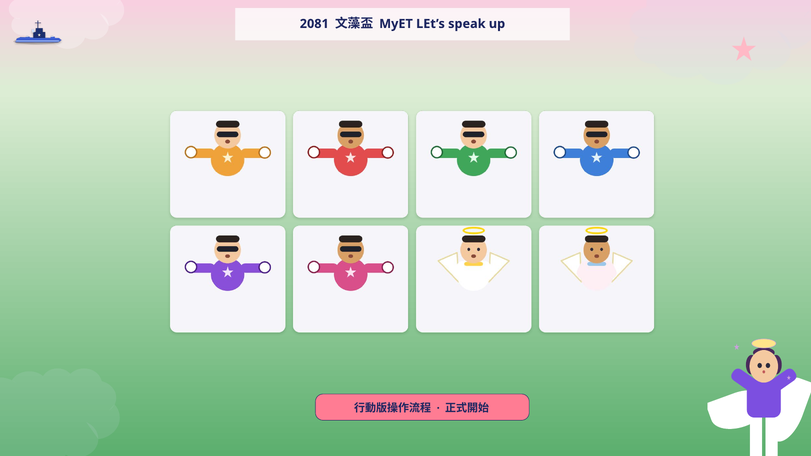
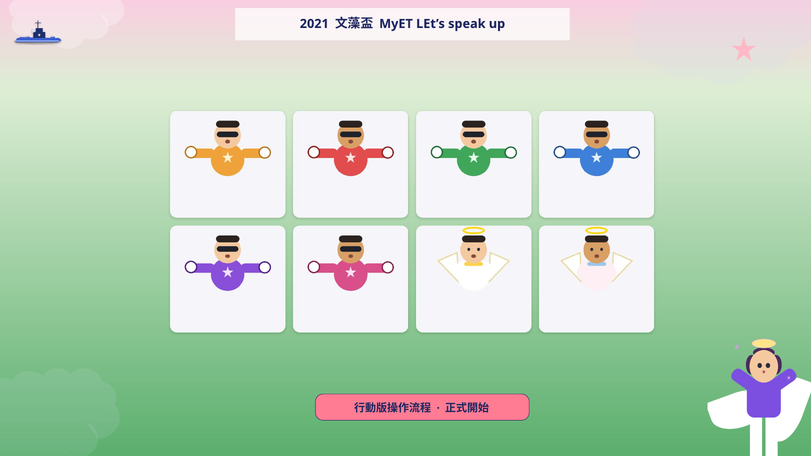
2081: 2081 -> 2021
